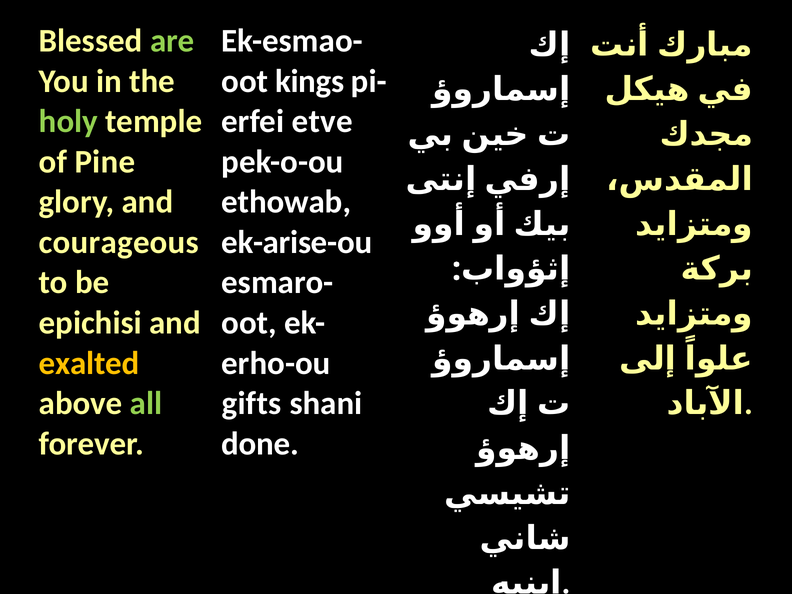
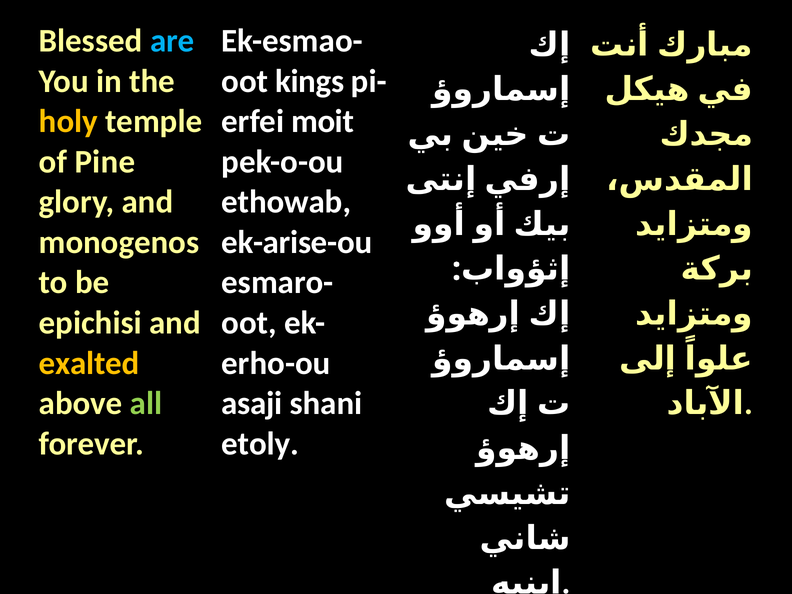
are colour: light green -> light blue
holy colour: light green -> yellow
etve: etve -> moit
courageous: courageous -> monogenos
gifts: gifts -> asaji
done: done -> etoly
